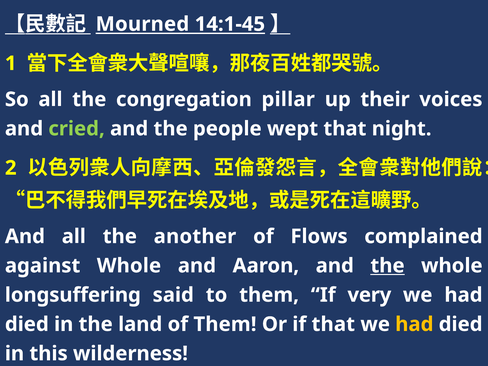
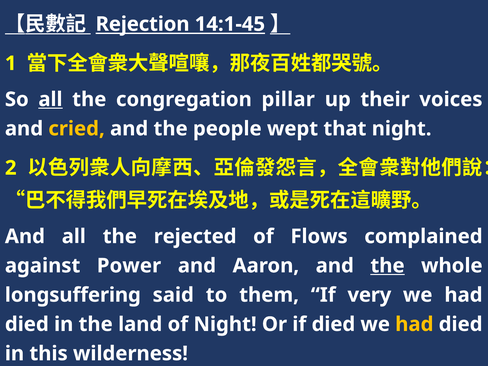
Mourned: Mourned -> Rejection
all at (51, 99) underline: none -> present
cried colour: light green -> yellow
another: another -> rejected
against Whole: Whole -> Power
of Them: Them -> Night
if that: that -> died
